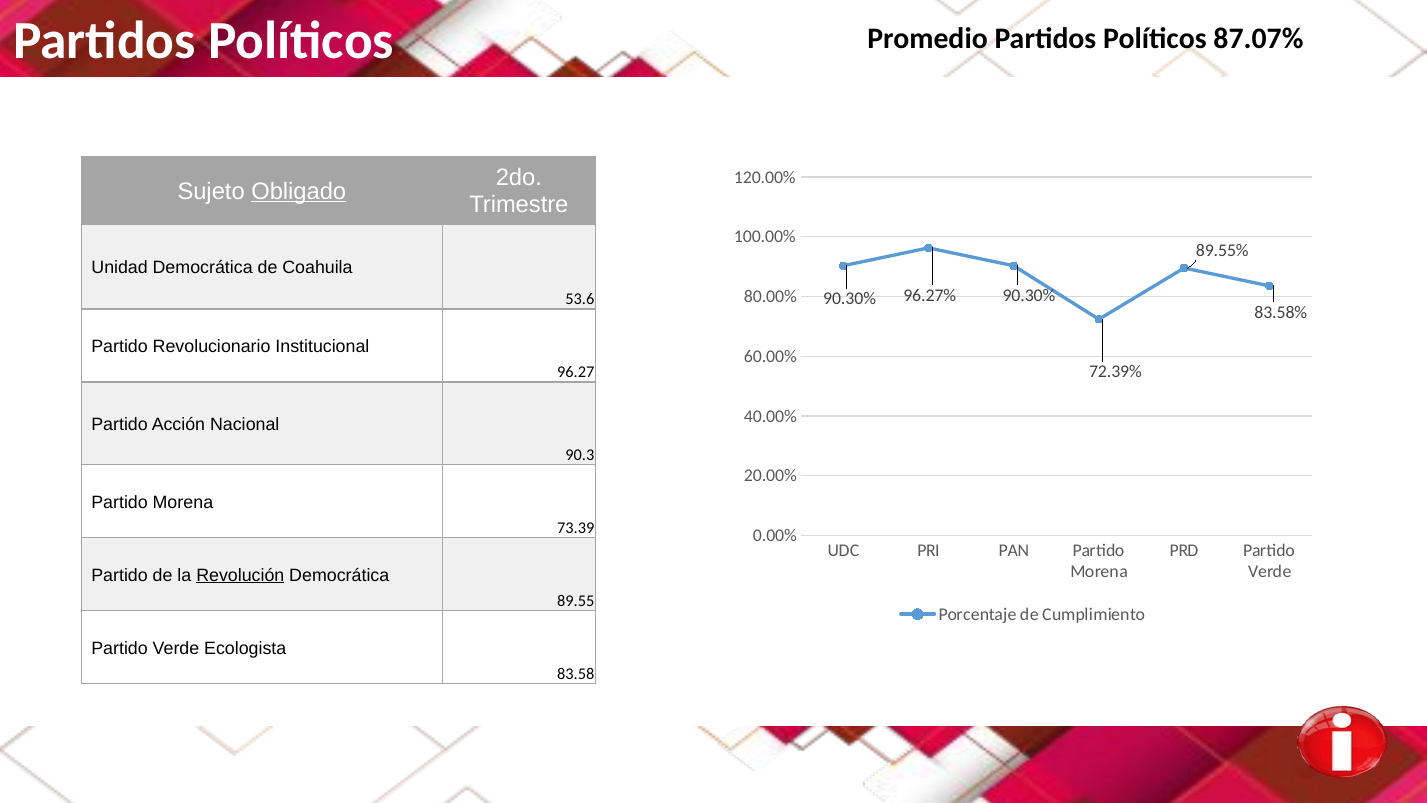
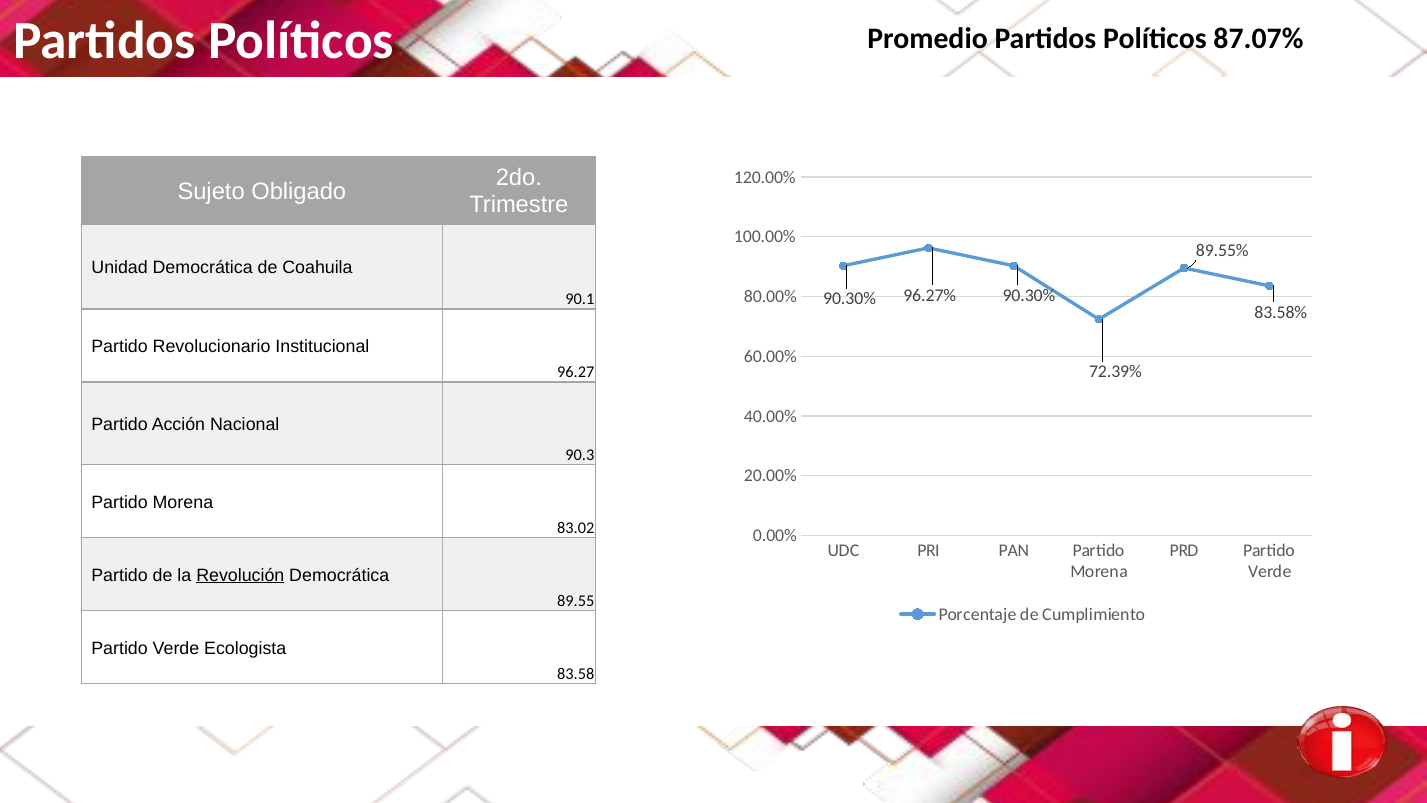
Obligado underline: present -> none
53.6: 53.6 -> 90.1
73.39: 73.39 -> 83.02
